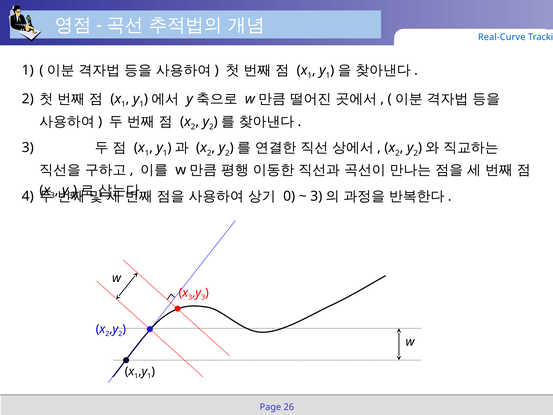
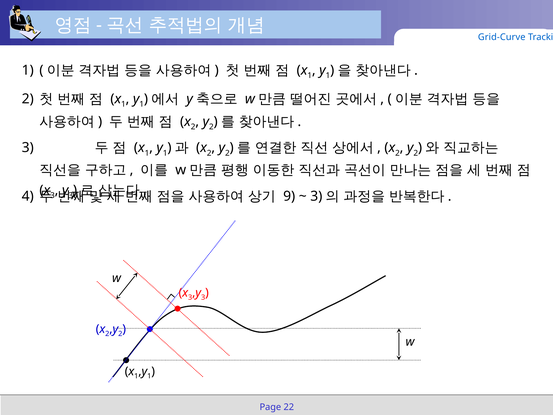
Real-Curve: Real-Curve -> Grid-Curve
0: 0 -> 9
26: 26 -> 22
